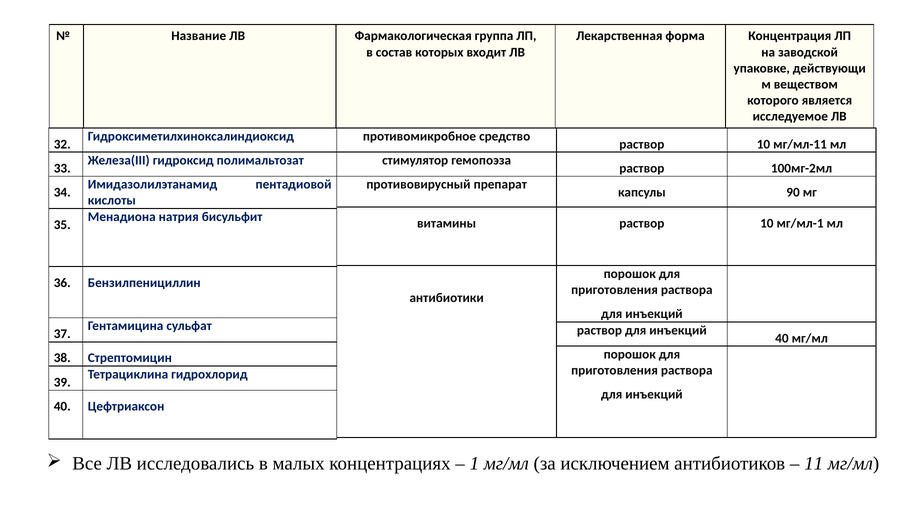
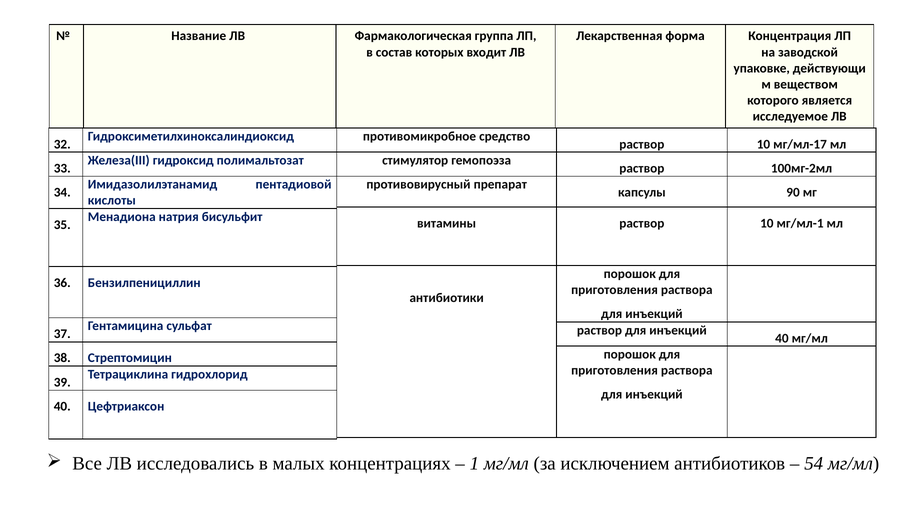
мг/мл-11: мг/мл-11 -> мг/мл-17
11: 11 -> 54
